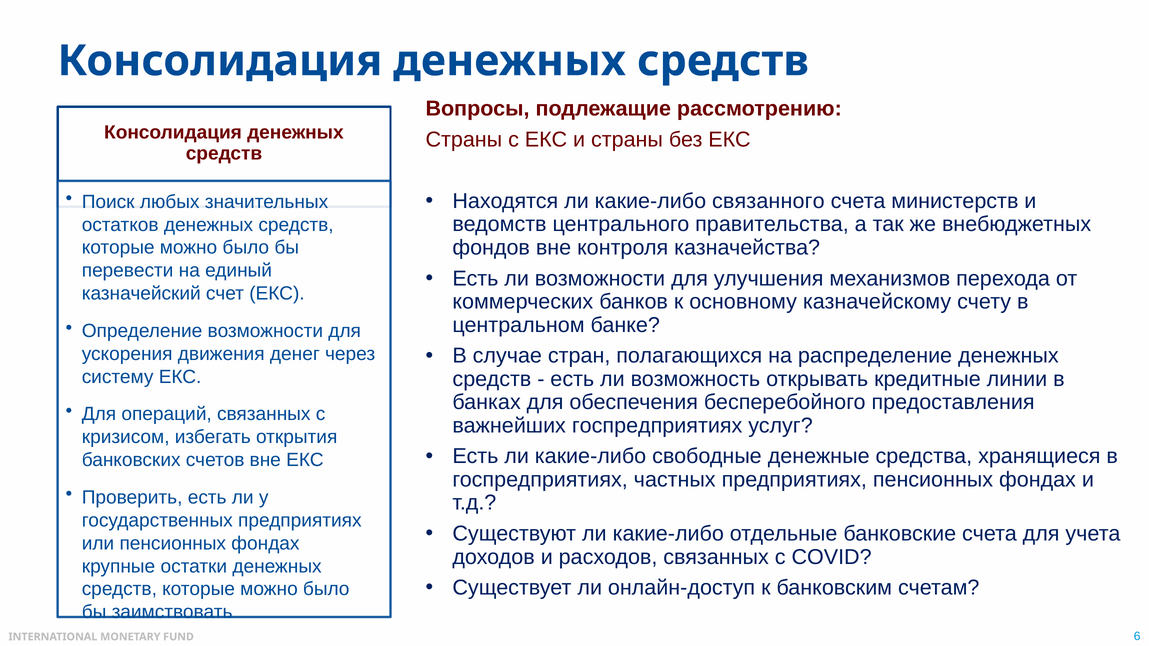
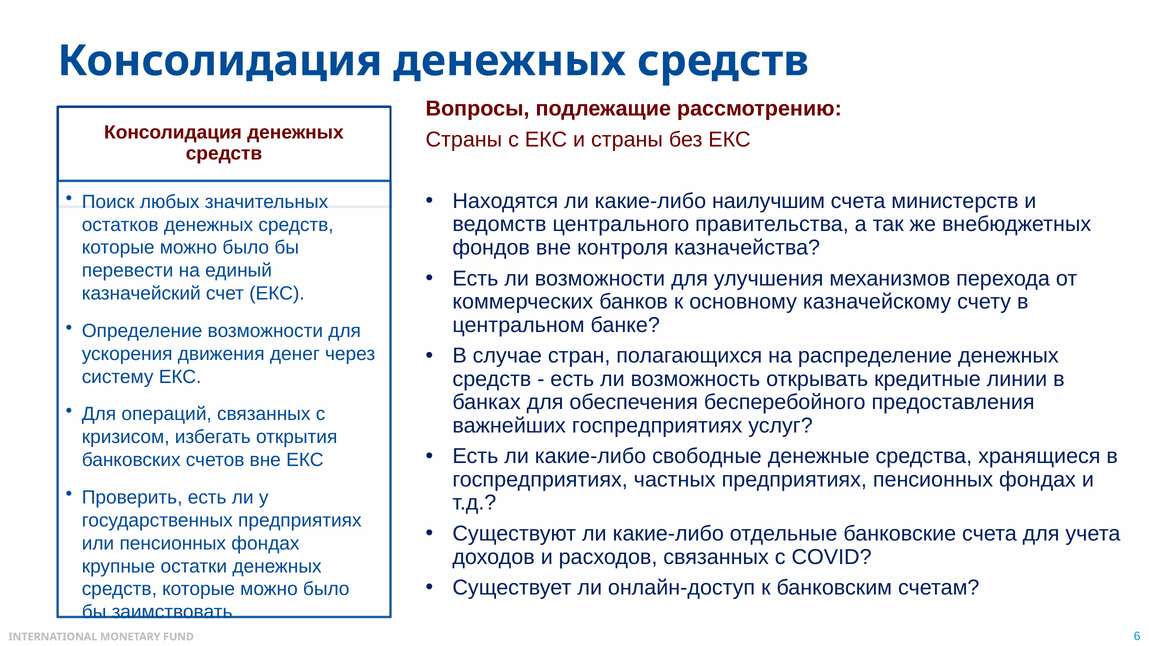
связанного: связанного -> наилучшим
